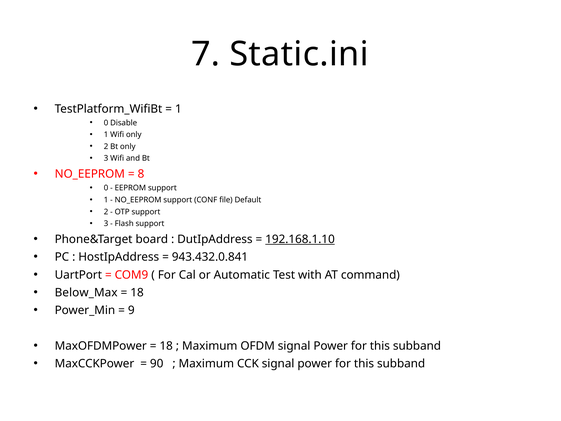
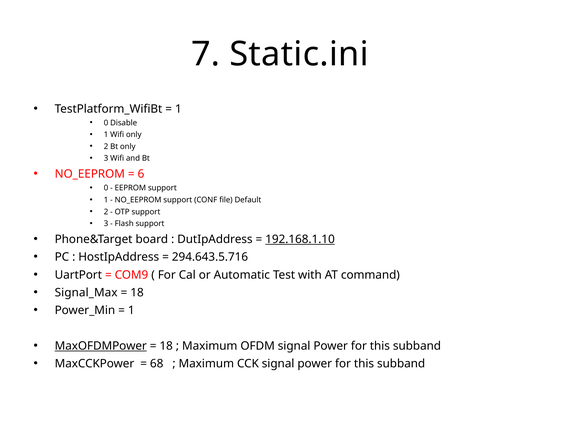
8: 8 -> 6
943.432.0.841: 943.432.0.841 -> 294.643.5.716
Below_Max: Below_Max -> Signal_Max
9 at (131, 310): 9 -> 1
MaxOFDMPower underline: none -> present
90: 90 -> 68
